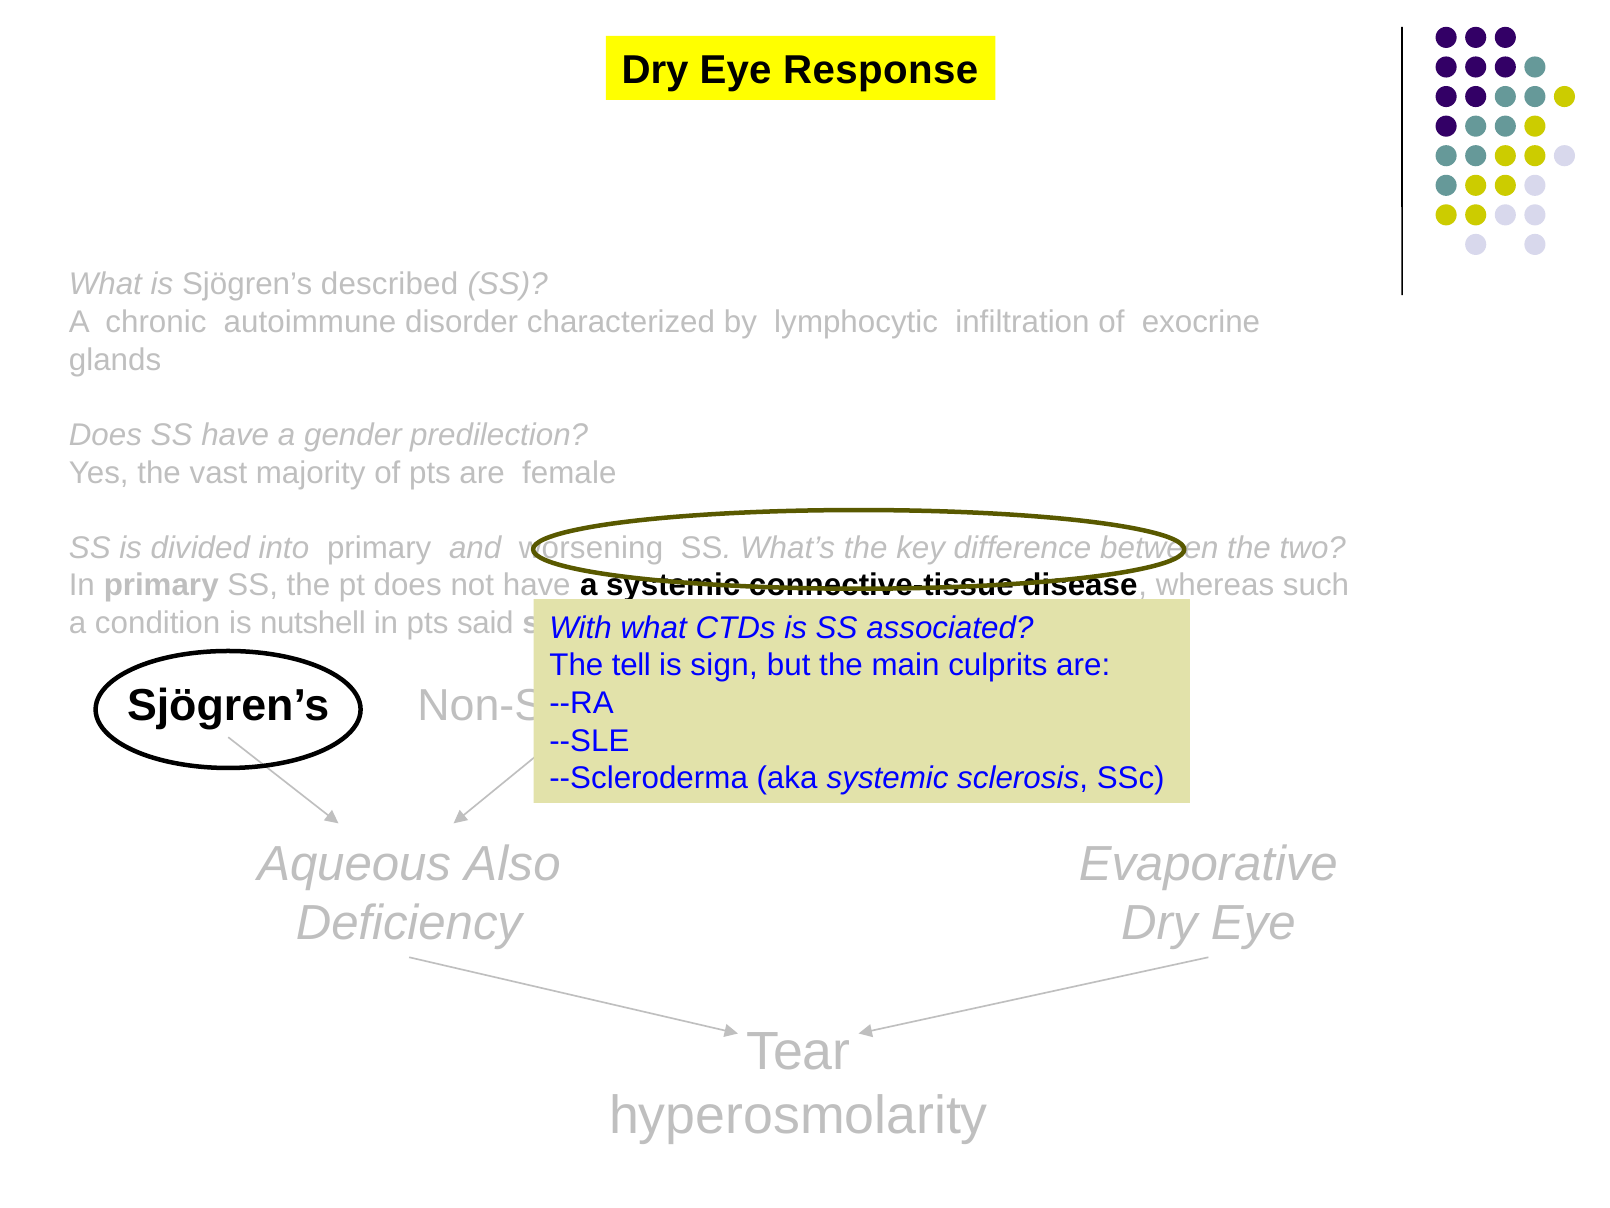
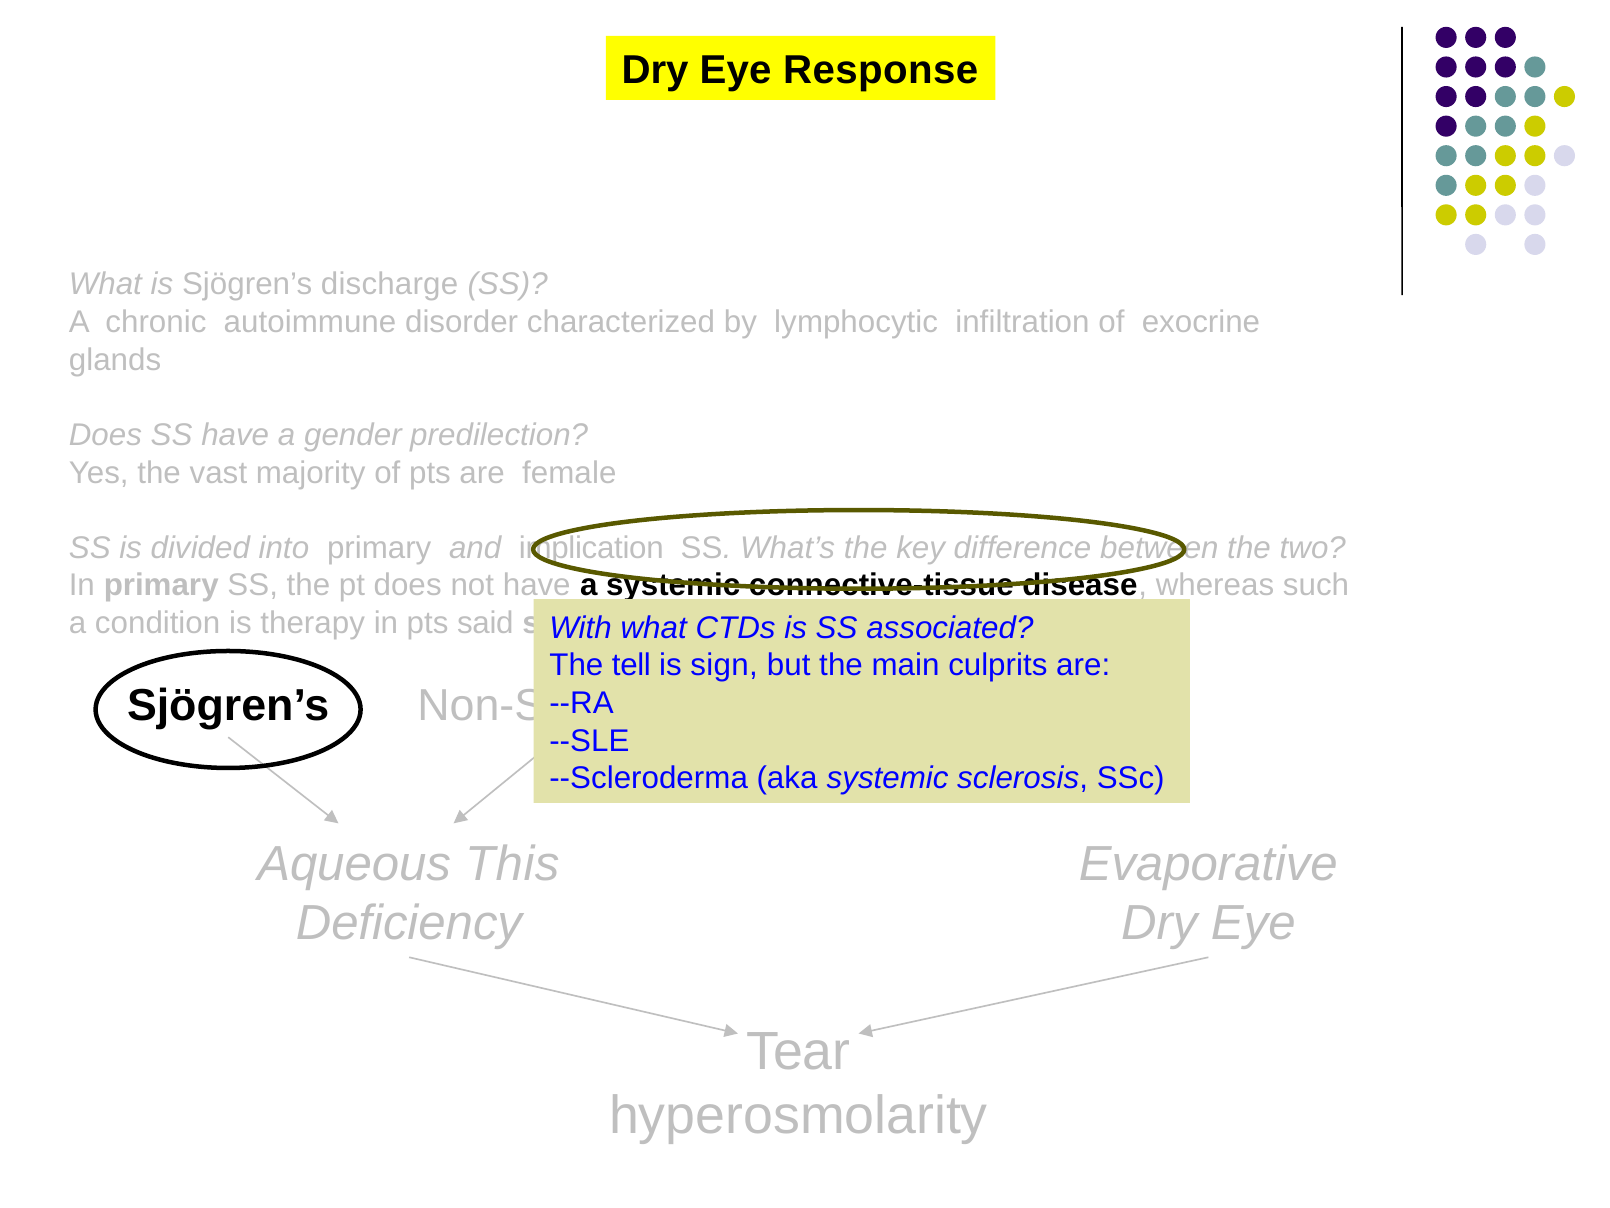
described: described -> discharge
worsening: worsening -> implication
nutshell: nutshell -> therapy
Also: Also -> This
